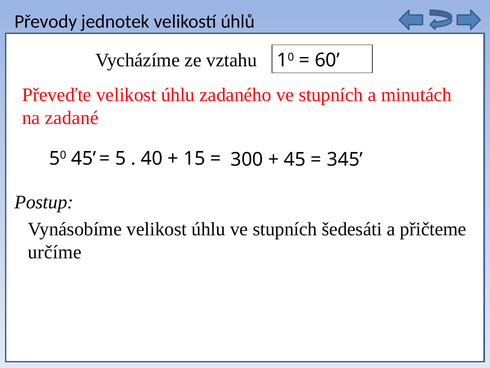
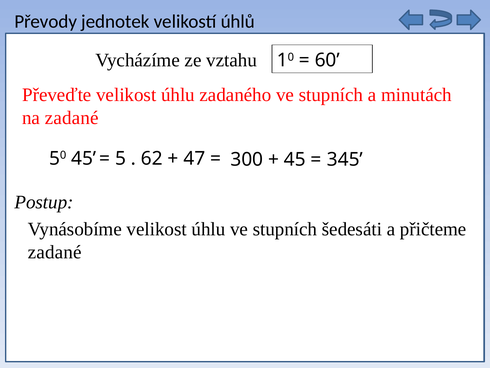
40: 40 -> 62
15: 15 -> 47
určíme at (55, 252): určíme -> zadané
